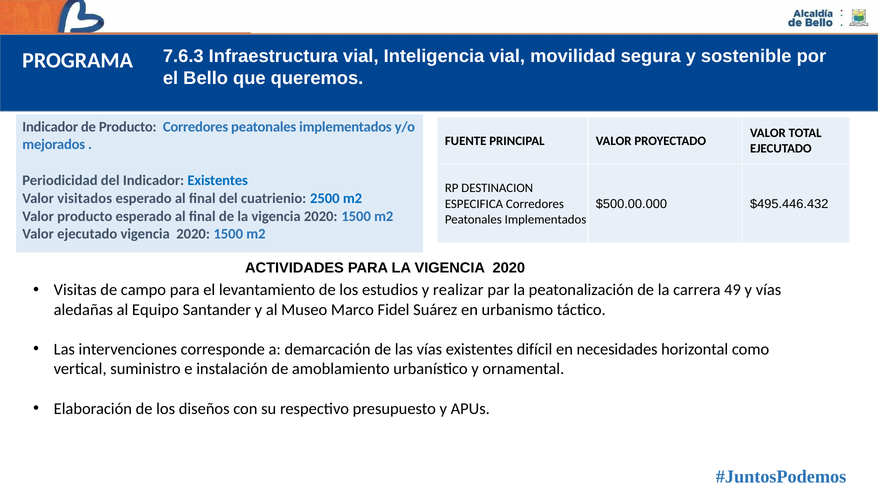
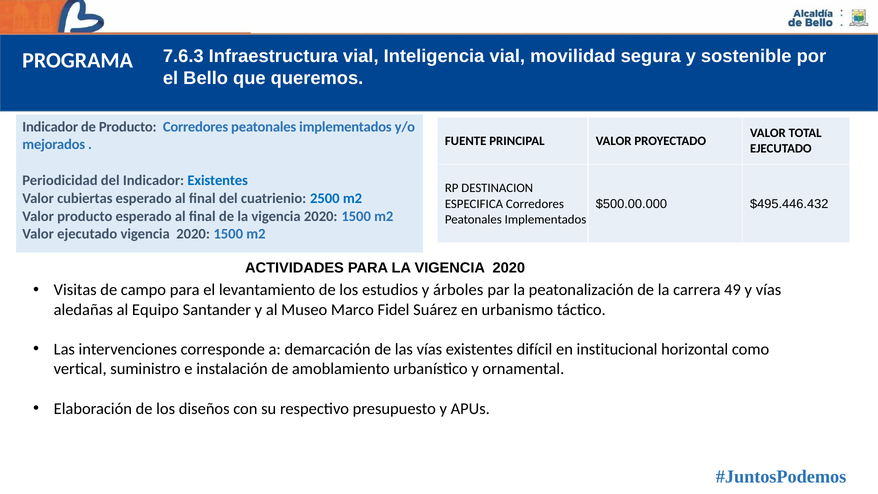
visitados: visitados -> cubiertas
realizar: realizar -> árboles
necesidades: necesidades -> institucional
